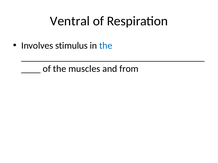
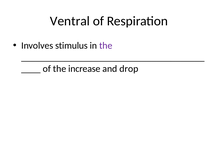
the at (106, 46) colour: blue -> purple
muscles: muscles -> increase
from: from -> drop
